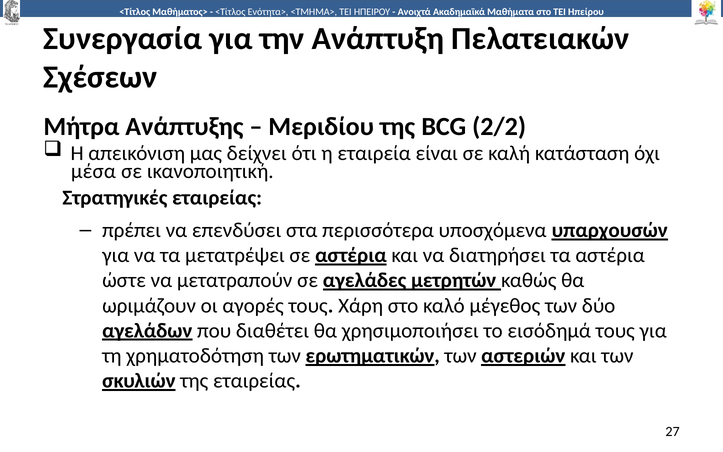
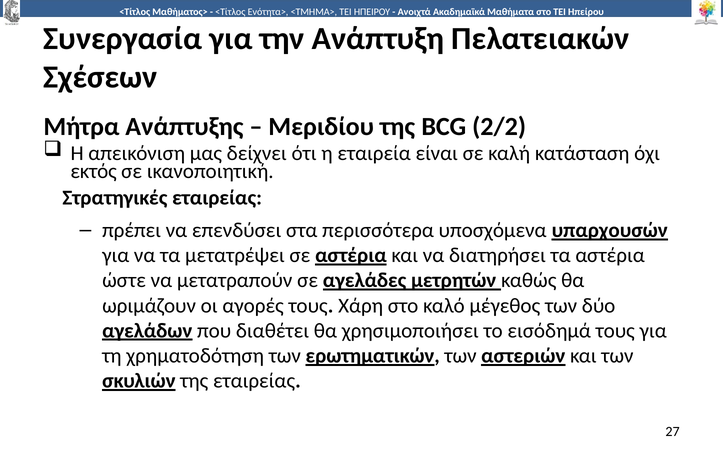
μέσα: μέσα -> εκτός
